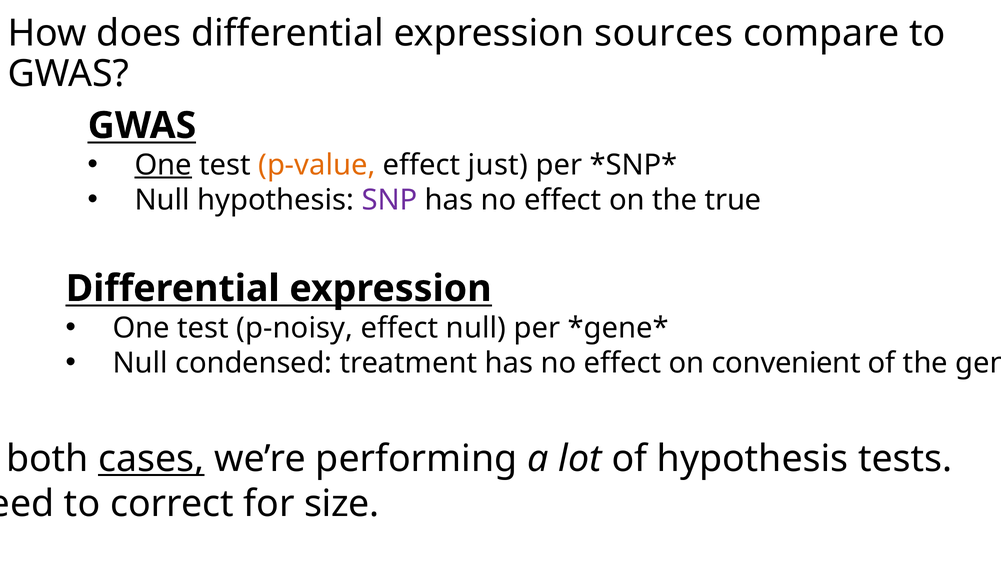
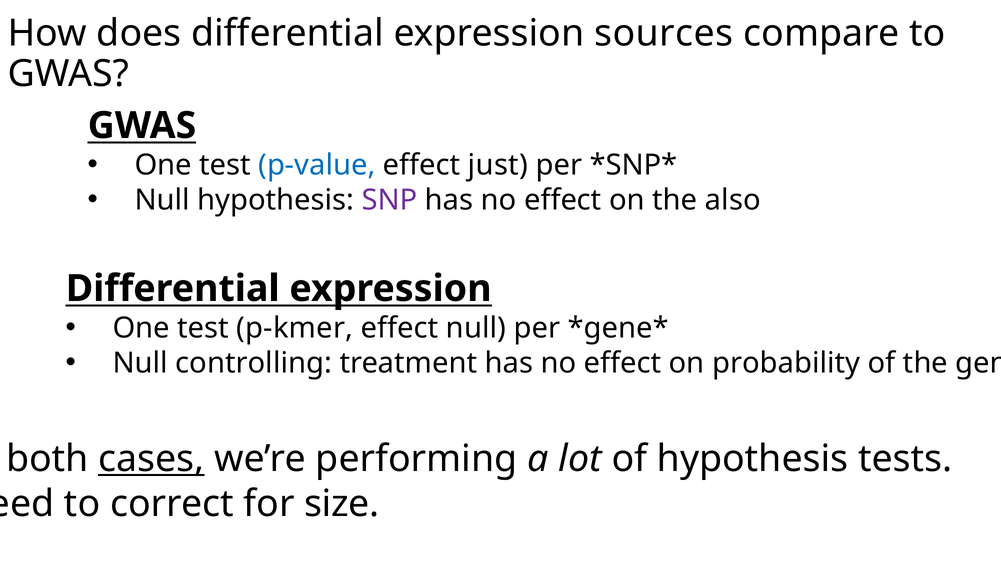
One at (163, 165) underline: present -> none
p-value colour: orange -> blue
true: true -> also
p-noisy: p-noisy -> p-kmer
condensed: condensed -> controlling
convenient: convenient -> probability
